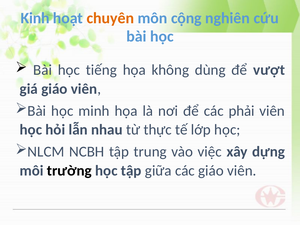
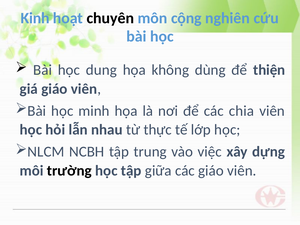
chuyên colour: orange -> black
tiếng: tiếng -> dung
vượt: vượt -> thiện
phải: phải -> chia
